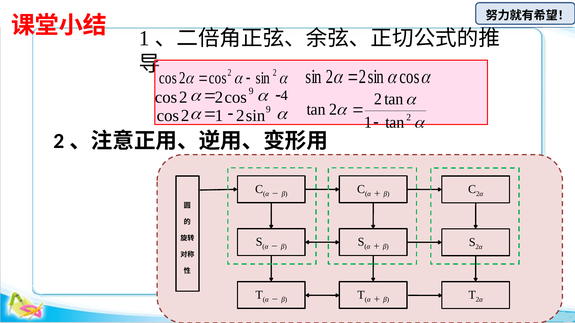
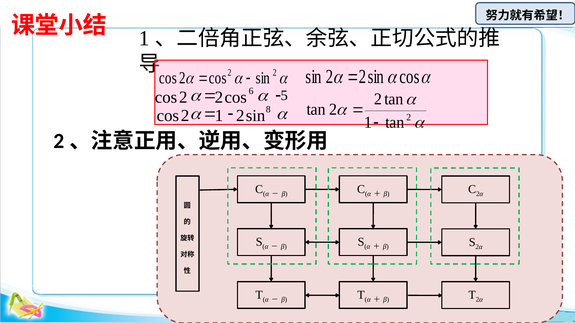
9 at (251, 91): 9 -> 6
4: 4 -> 5
9 at (268, 109): 9 -> 8
